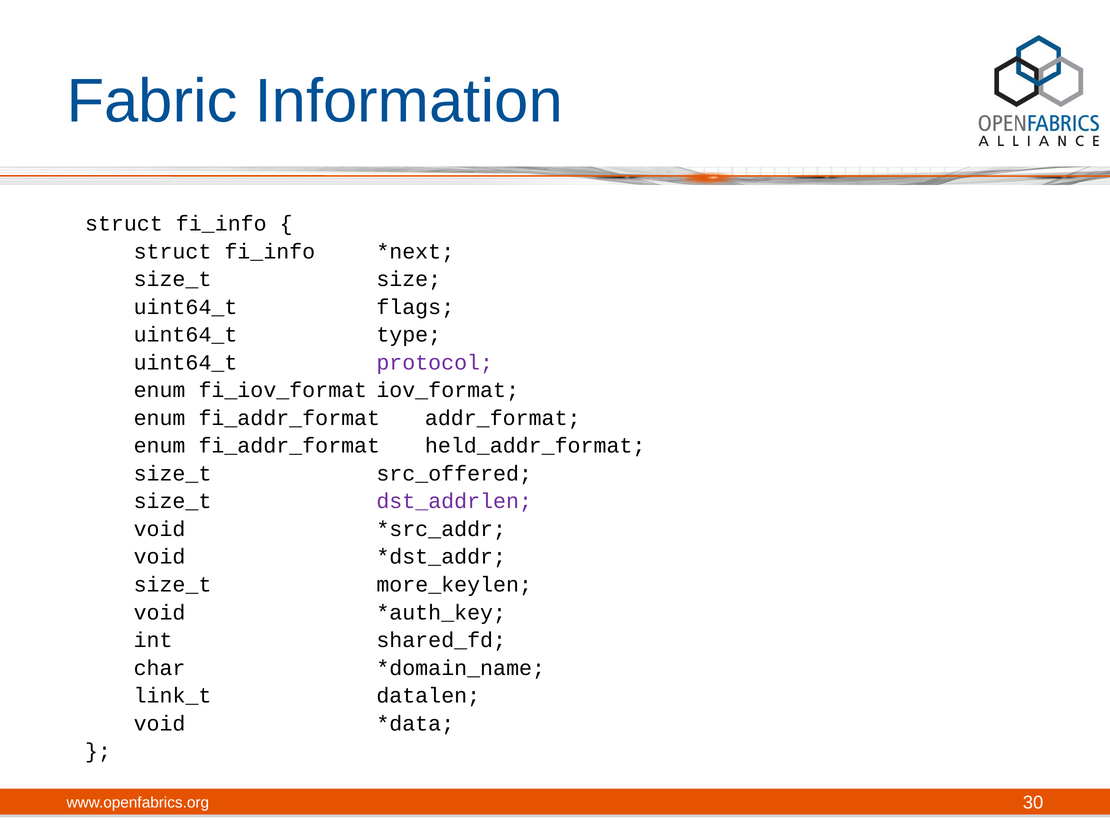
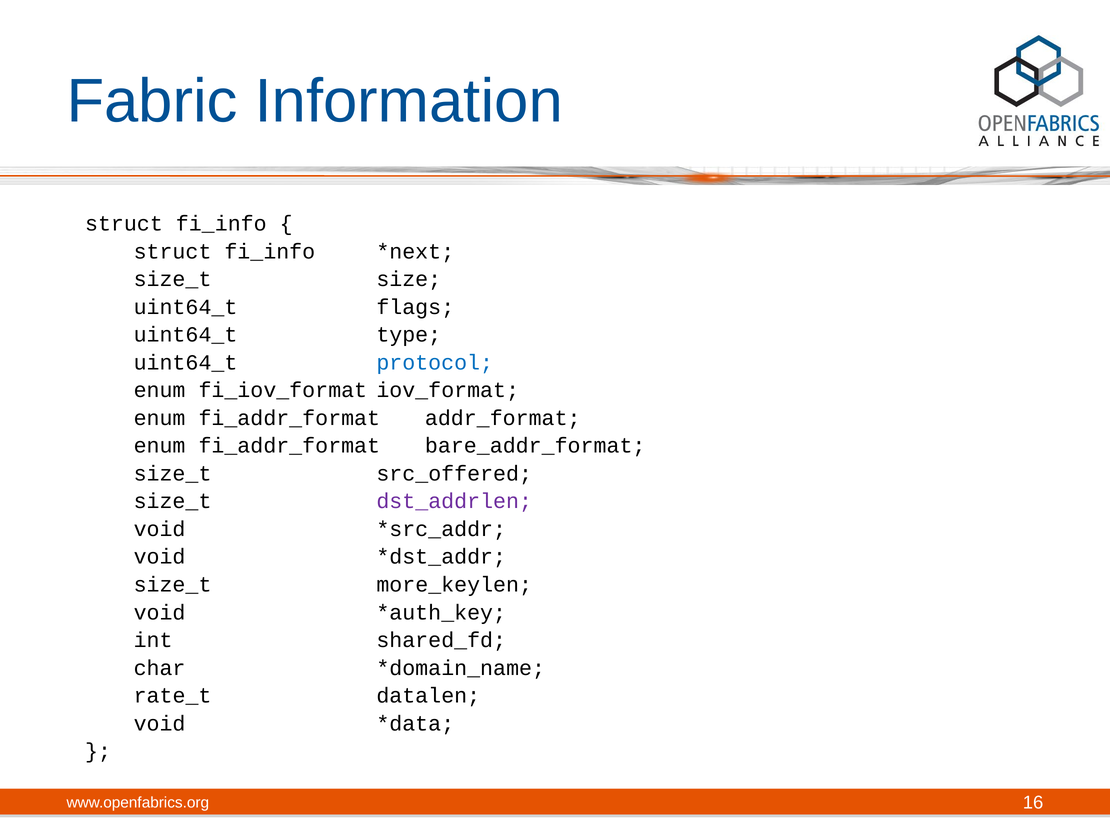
protocol colour: purple -> blue
held_addr_format: held_addr_format -> bare_addr_format
link_t: link_t -> rate_t
30: 30 -> 16
